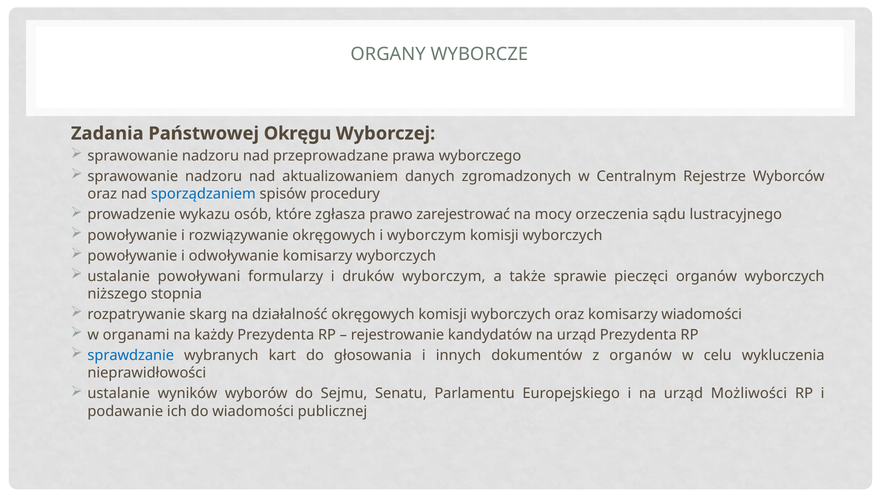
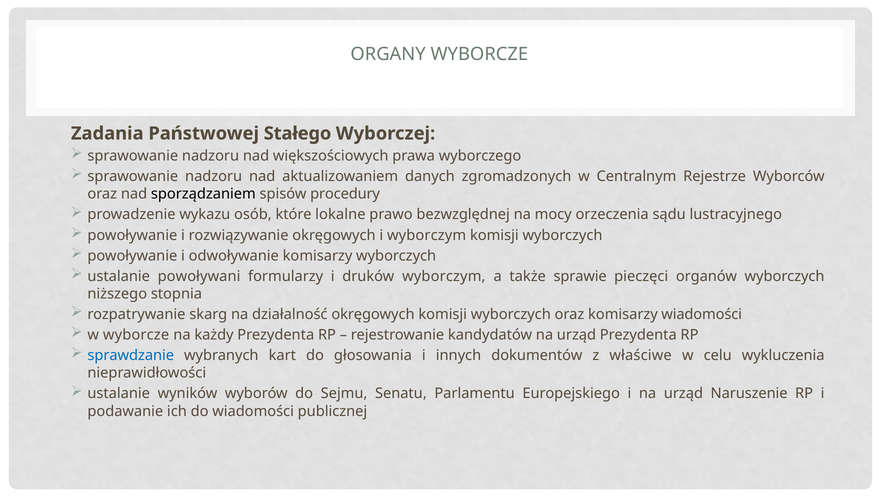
Okręgu: Okręgu -> Stałego
przeprowadzane: przeprowadzane -> większościowych
sporządzaniem colour: blue -> black
zgłasza: zgłasza -> lokalne
zarejestrować: zarejestrować -> bezwzględnej
w organami: organami -> wyborcze
z organów: organów -> właściwe
Możliwości: Możliwości -> Naruszenie
